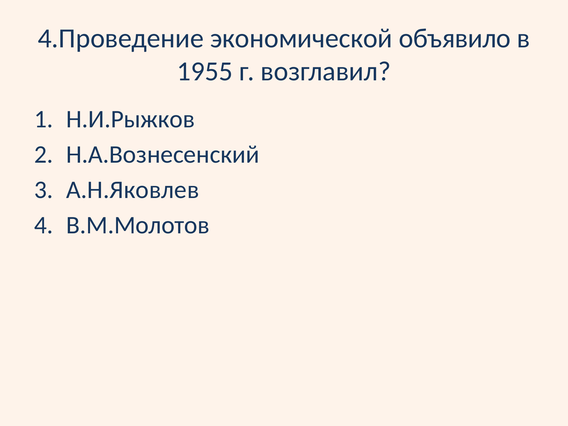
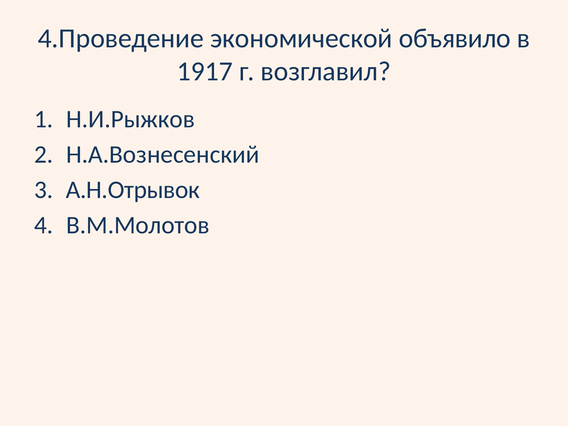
1955: 1955 -> 1917
А.Н.Яковлев: А.Н.Яковлев -> А.Н.Отрывок
